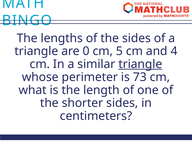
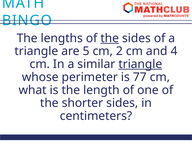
the at (110, 38) underline: none -> present
0: 0 -> 5
5: 5 -> 2
73: 73 -> 77
